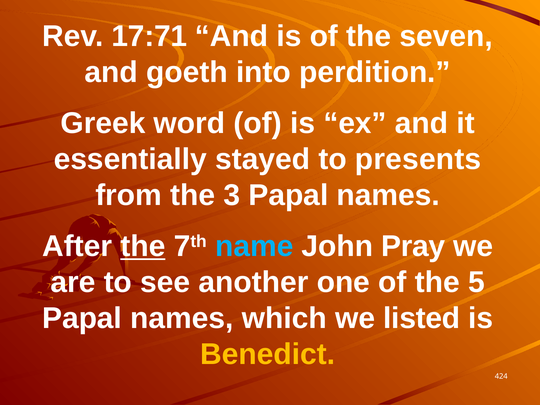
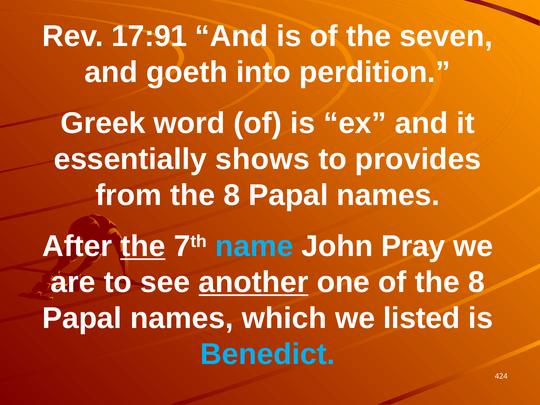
17:71: 17:71 -> 17:91
stayed: stayed -> shows
presents: presents -> provides
from the 3: 3 -> 8
another underline: none -> present
of the 5: 5 -> 8
Benedict colour: yellow -> light blue
